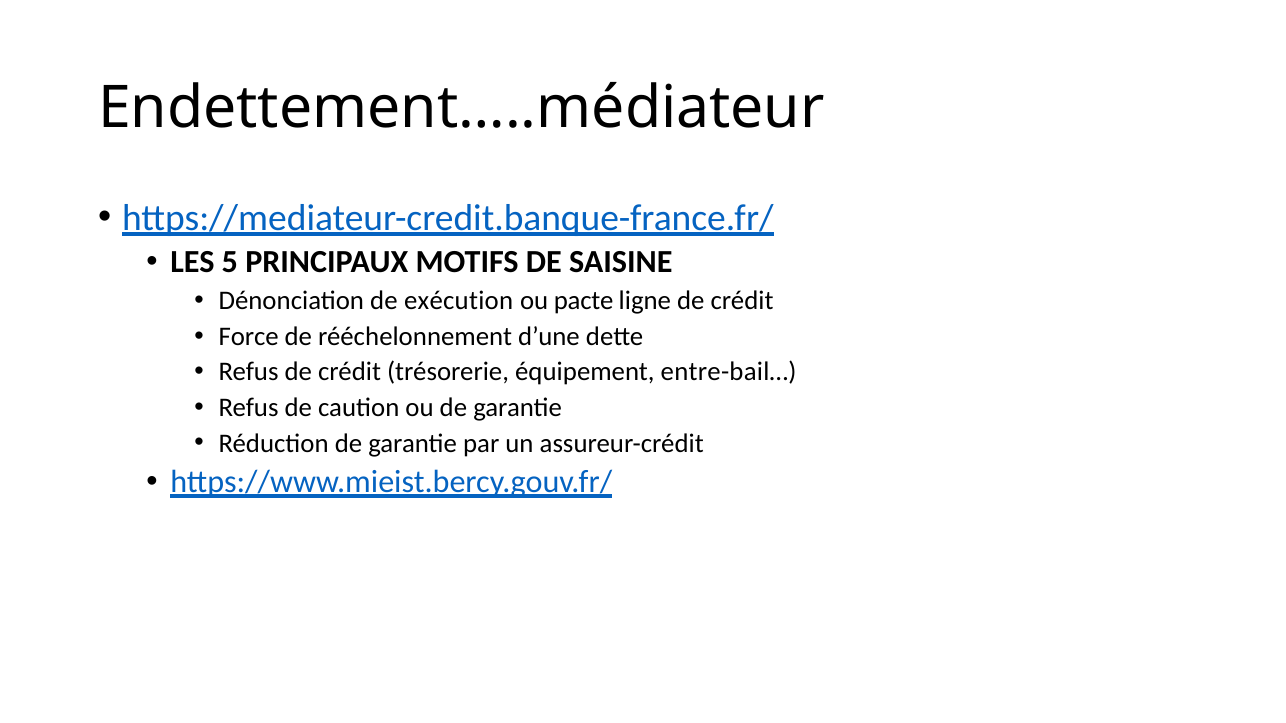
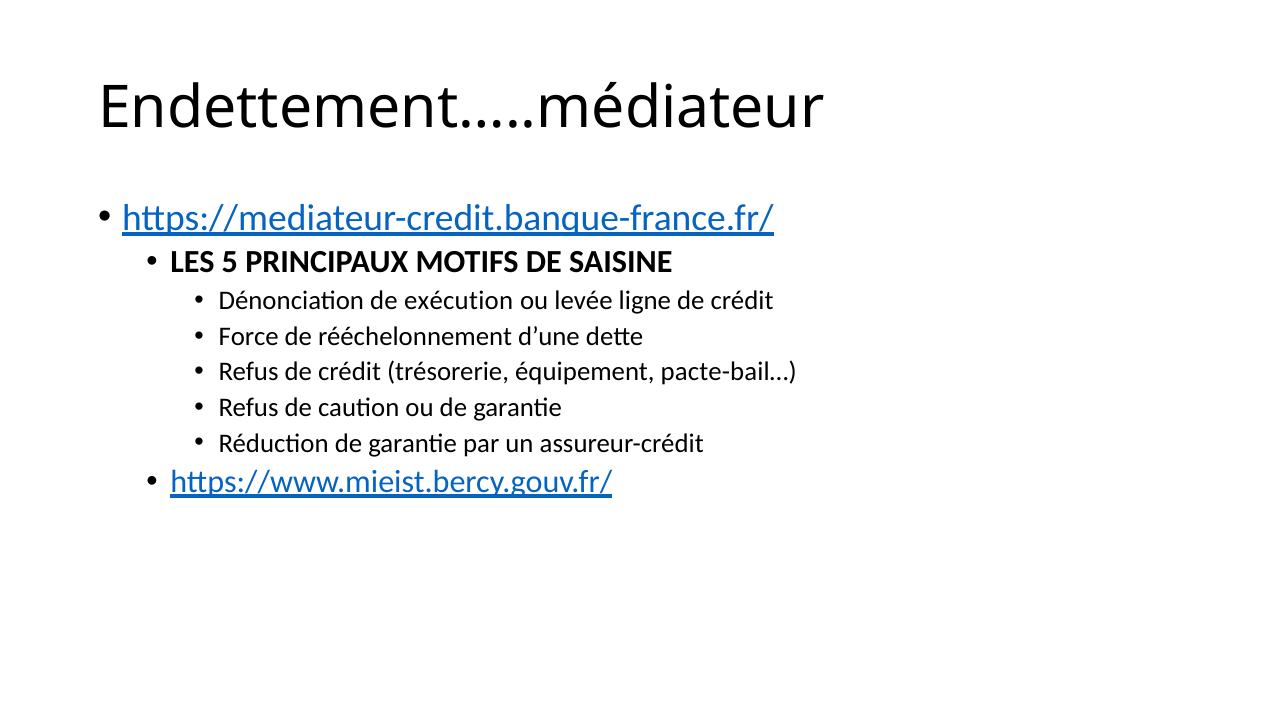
pacte: pacte -> levée
entre-bail…: entre-bail… -> pacte-bail…
